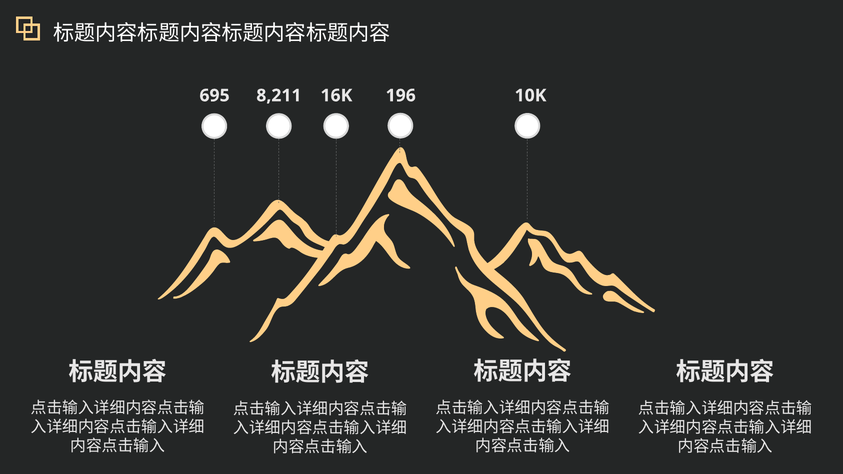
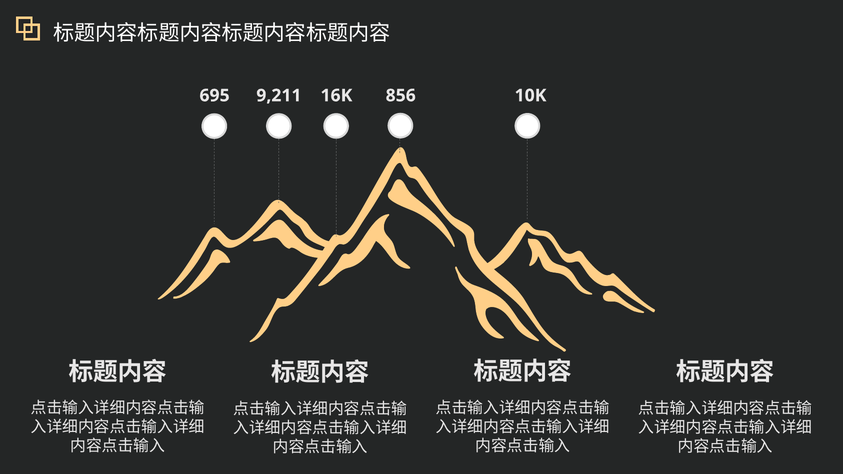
8,211: 8,211 -> 9,211
196: 196 -> 856
